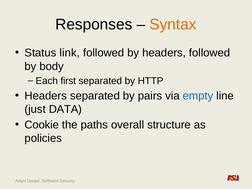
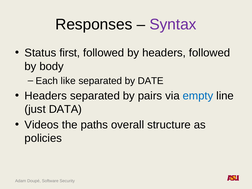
Syntax colour: orange -> purple
link: link -> first
first: first -> like
HTTP: HTTP -> DATE
Cookie: Cookie -> Videos
